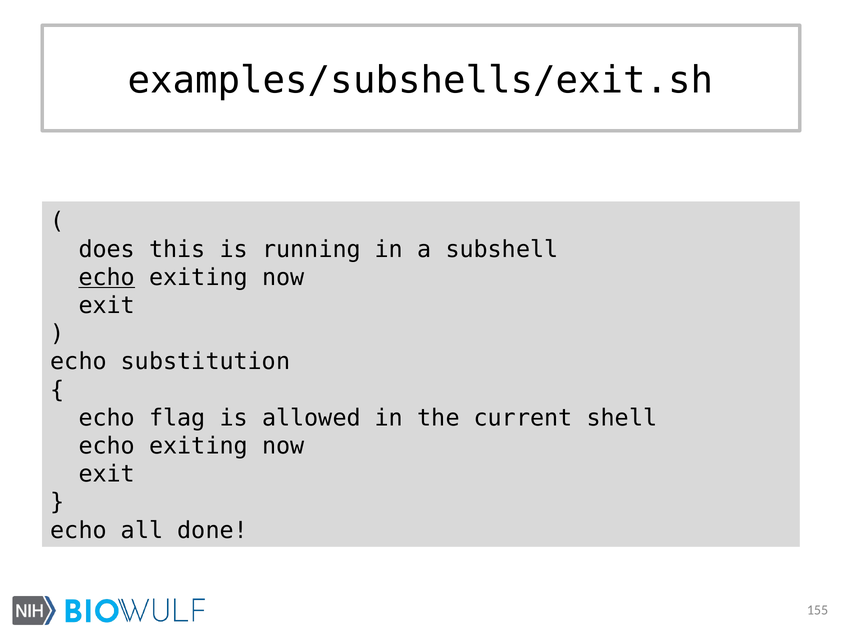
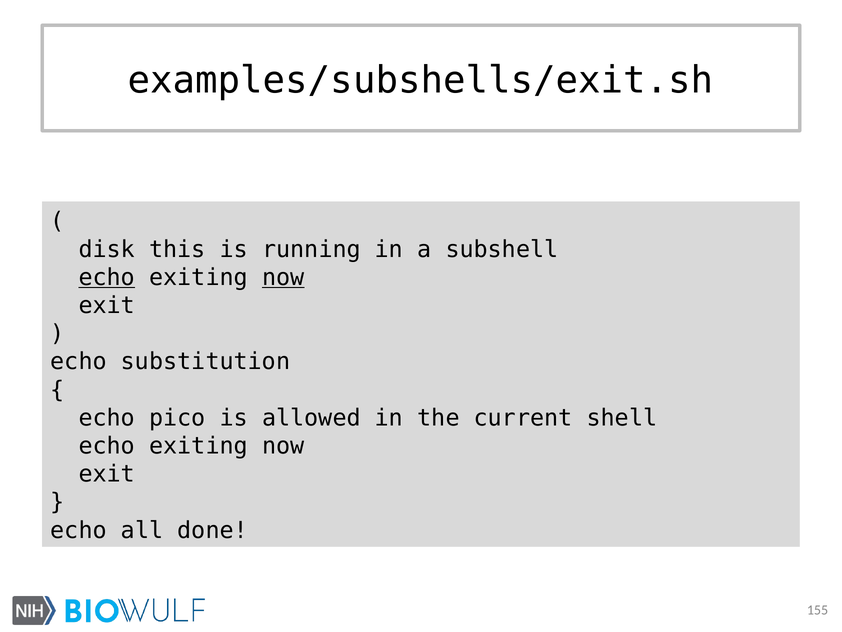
does: does -> disk
now at (283, 277) underline: none -> present
flag: flag -> pico
